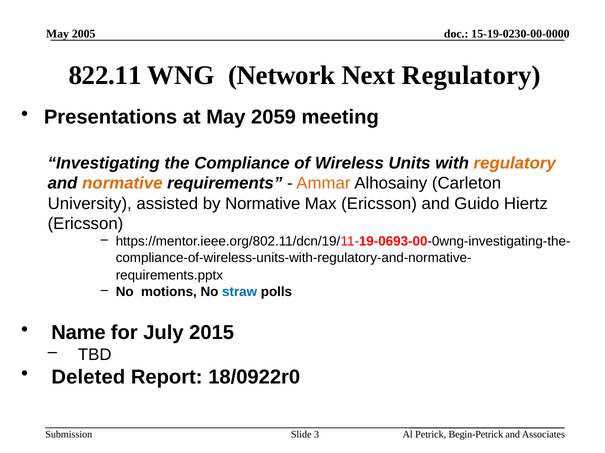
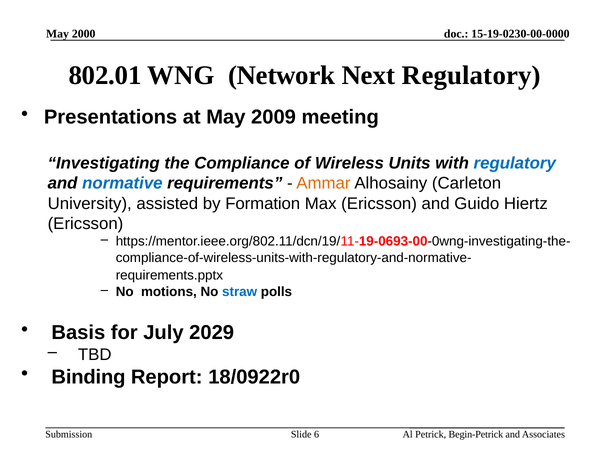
2005: 2005 -> 2000
822.11: 822.11 -> 802.01
2059: 2059 -> 2009
regulatory at (515, 164) colour: orange -> blue
normative at (122, 184) colour: orange -> blue
by Normative: Normative -> Formation
Name: Name -> Basis
2015: 2015 -> 2029
Deleted: Deleted -> Binding
3: 3 -> 6
